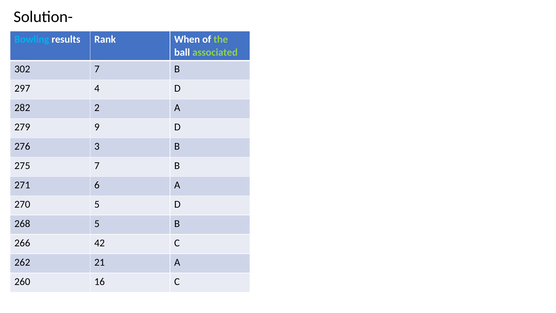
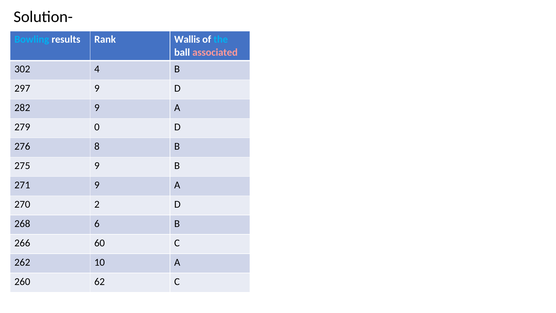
When: When -> Wallis
the colour: light green -> light blue
associated colour: light green -> pink
302 7: 7 -> 4
297 4: 4 -> 9
282 2: 2 -> 9
9: 9 -> 0
3: 3 -> 8
275 7: 7 -> 9
271 6: 6 -> 9
270 5: 5 -> 2
268 5: 5 -> 6
42: 42 -> 60
21: 21 -> 10
16: 16 -> 62
